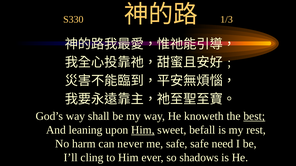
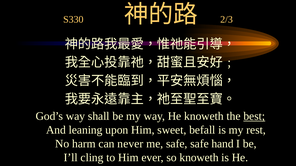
1/3: 1/3 -> 2/3
Him at (143, 130) underline: present -> none
need: need -> hand
so shadows: shadows -> knoweth
